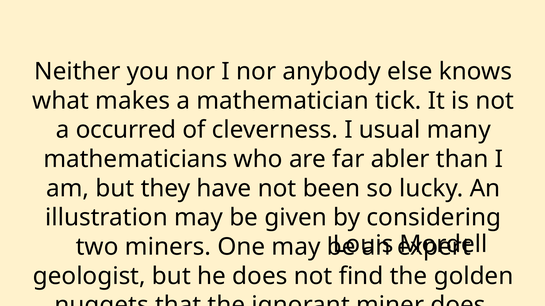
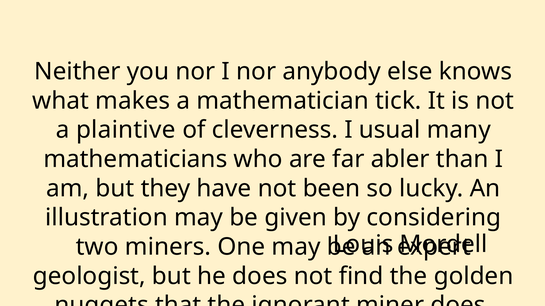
occurred: occurred -> plaintive
